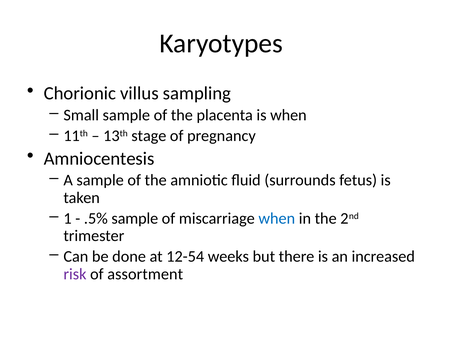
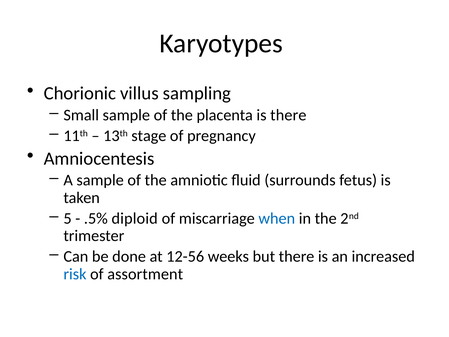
is when: when -> there
1: 1 -> 5
.5% sample: sample -> diploid
12-54: 12-54 -> 12-56
risk colour: purple -> blue
